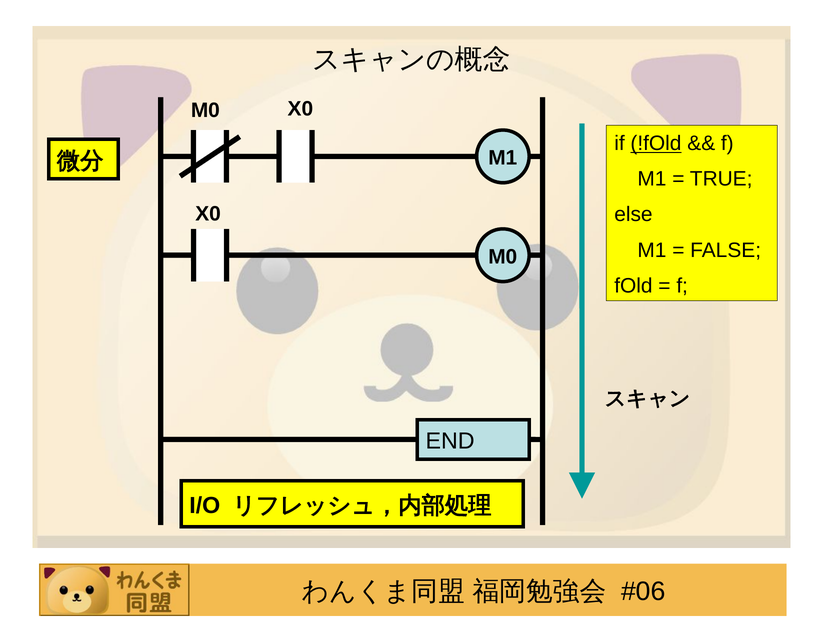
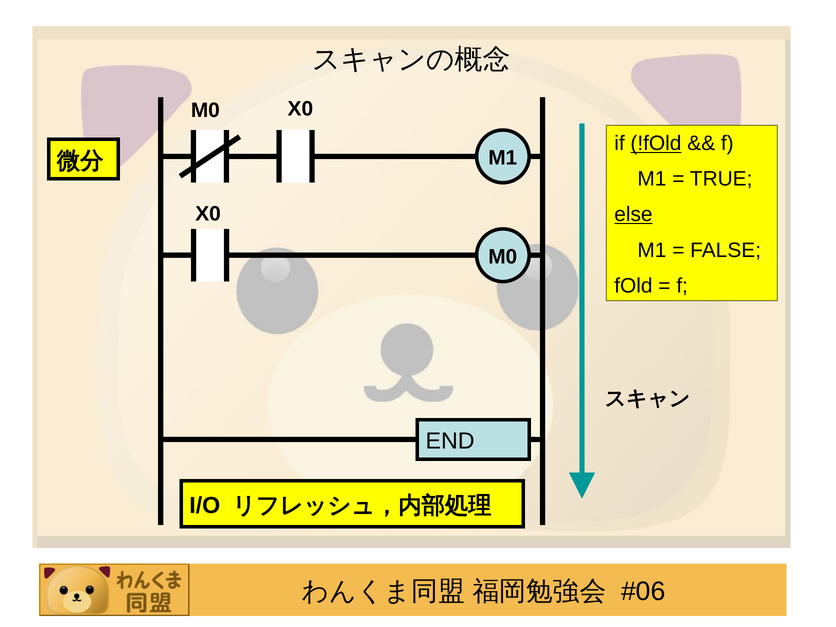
else underline: none -> present
